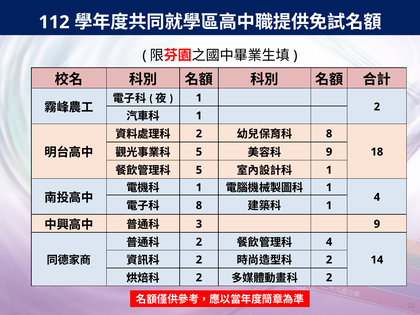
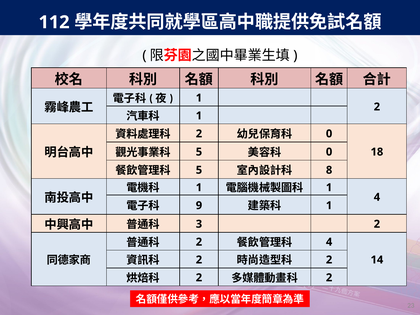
8 at (329, 134): 8 -> 0
9 at (329, 152): 9 -> 0
1 at (329, 170): 1 -> 8
8 at (199, 205): 8 -> 9
3 9: 9 -> 2
